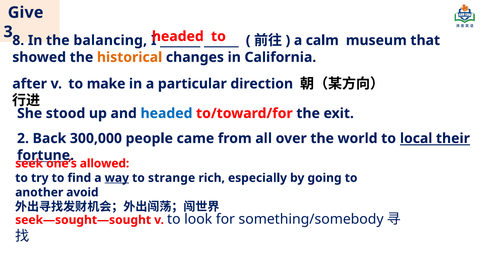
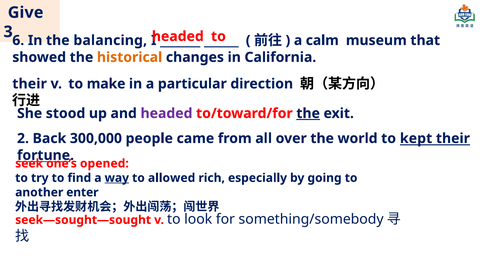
8: 8 -> 6
after at (30, 84): after -> their
headed at (166, 113) colour: blue -> purple
the at (308, 113) underline: none -> present
local: local -> kept
allowed: allowed -> opened
strange: strange -> allowed
avoid: avoid -> enter
